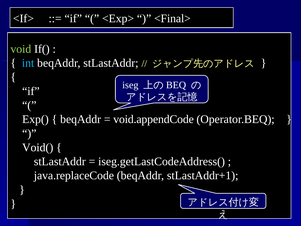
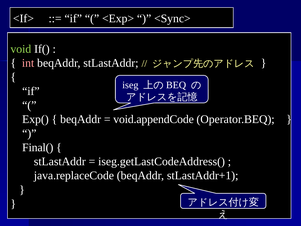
<Final>: <Final> -> <Sync>
int colour: light blue -> pink
Void(: Void( -> Final(
